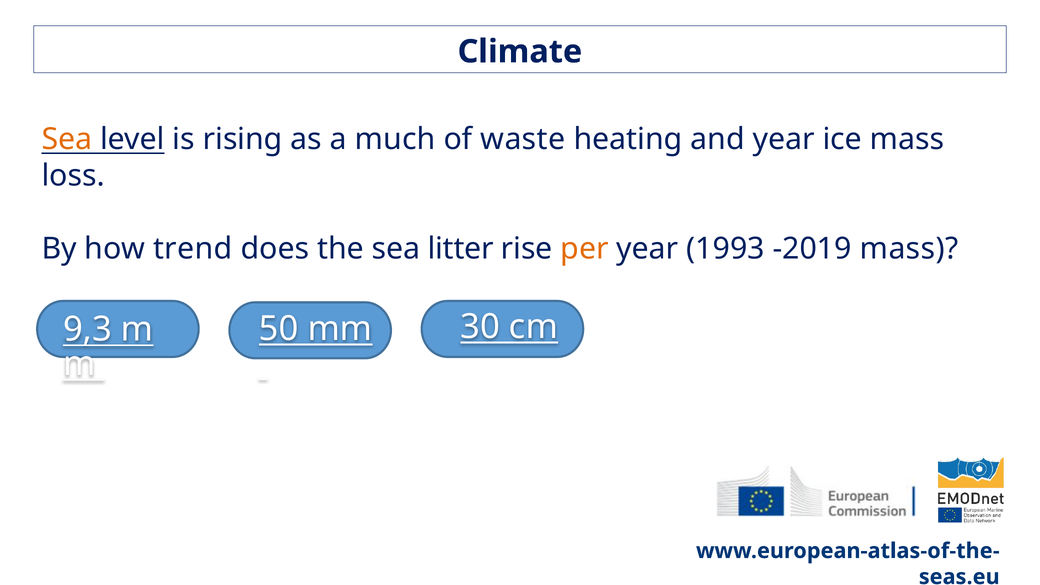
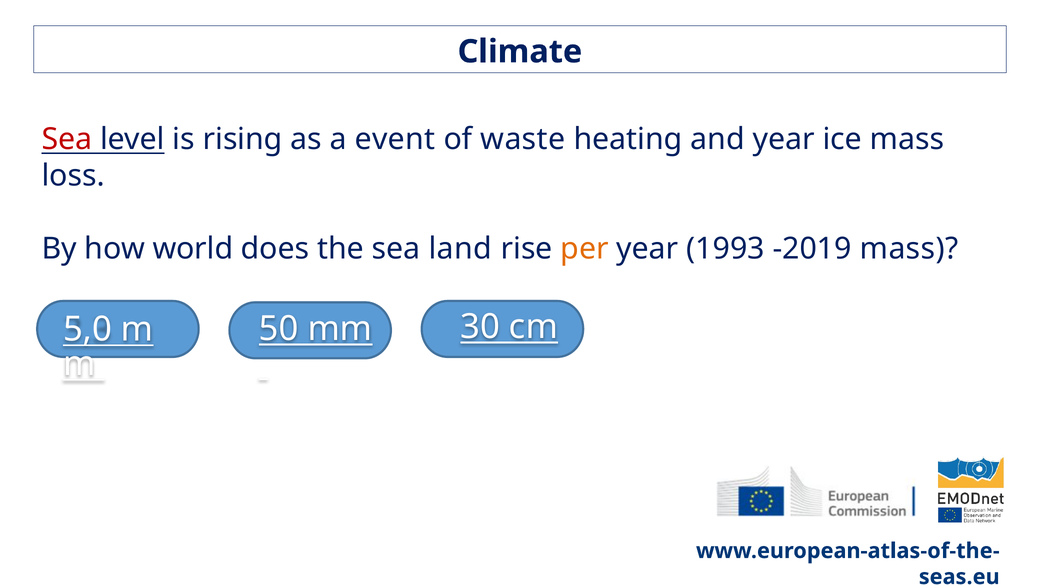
Sea at (67, 139) colour: orange -> red
much: much -> event
trend: trend -> world
litter: litter -> land
9,3: 9,3 -> 5,0
